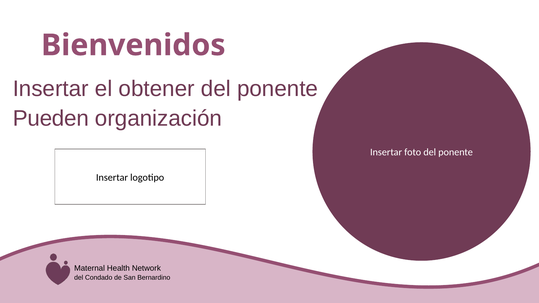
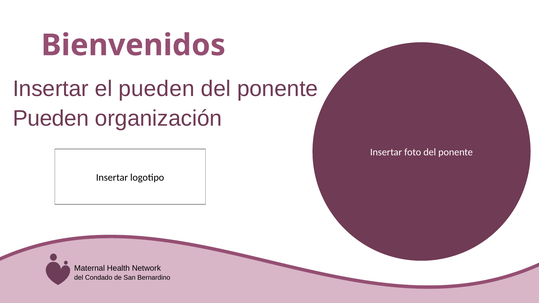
el obtener: obtener -> pueden
